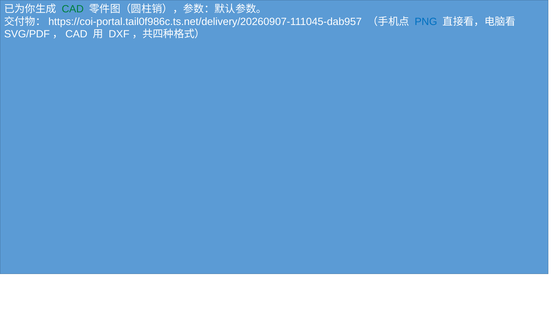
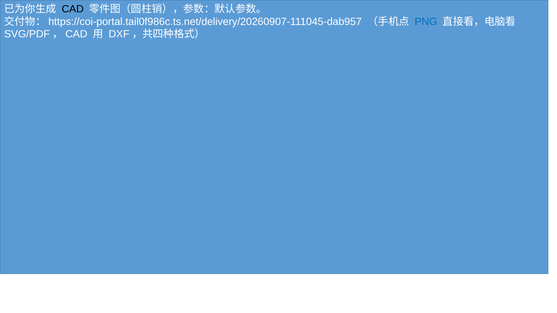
CAD colour: green -> black
